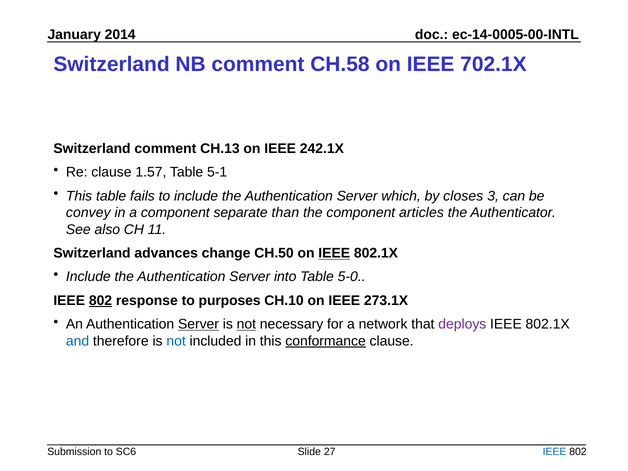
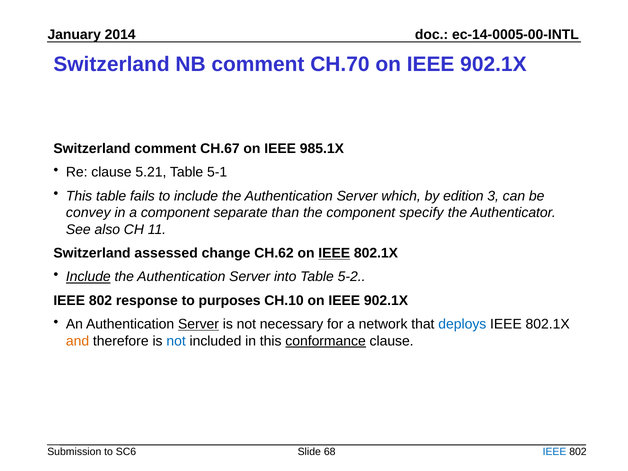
CH.58: CH.58 -> CH.70
702.1X at (493, 64): 702.1X -> 902.1X
CH.13: CH.13 -> CH.67
242.1X: 242.1X -> 985.1X
1.57: 1.57 -> 5.21
closes: closes -> edition
articles: articles -> specify
advances: advances -> assessed
CH.50: CH.50 -> CH.62
Include at (88, 277) underline: none -> present
5-0: 5-0 -> 5-2
802 at (101, 301) underline: present -> none
CH.10 on IEEE 273.1X: 273.1X -> 902.1X
not at (246, 324) underline: present -> none
deploys colour: purple -> blue
and colour: blue -> orange
27: 27 -> 68
